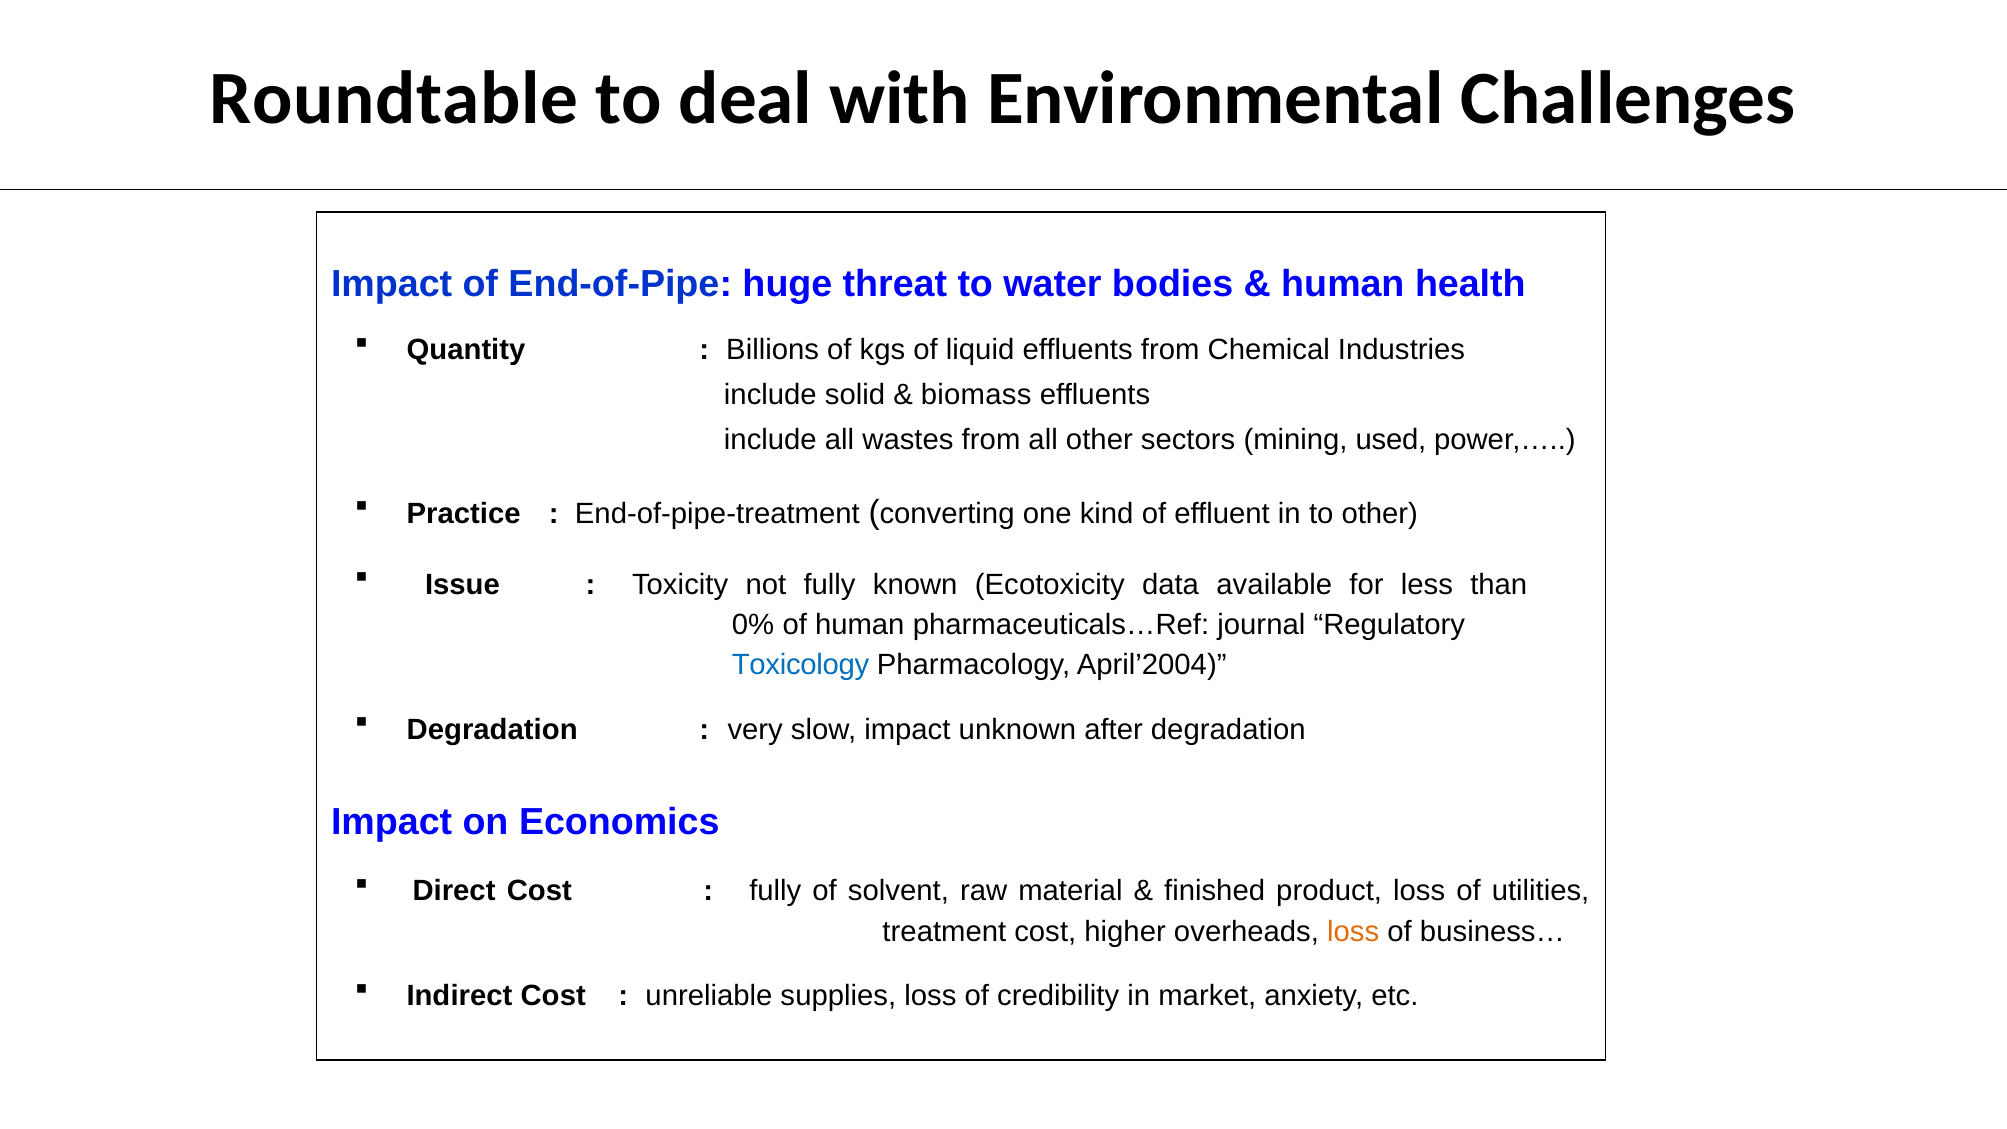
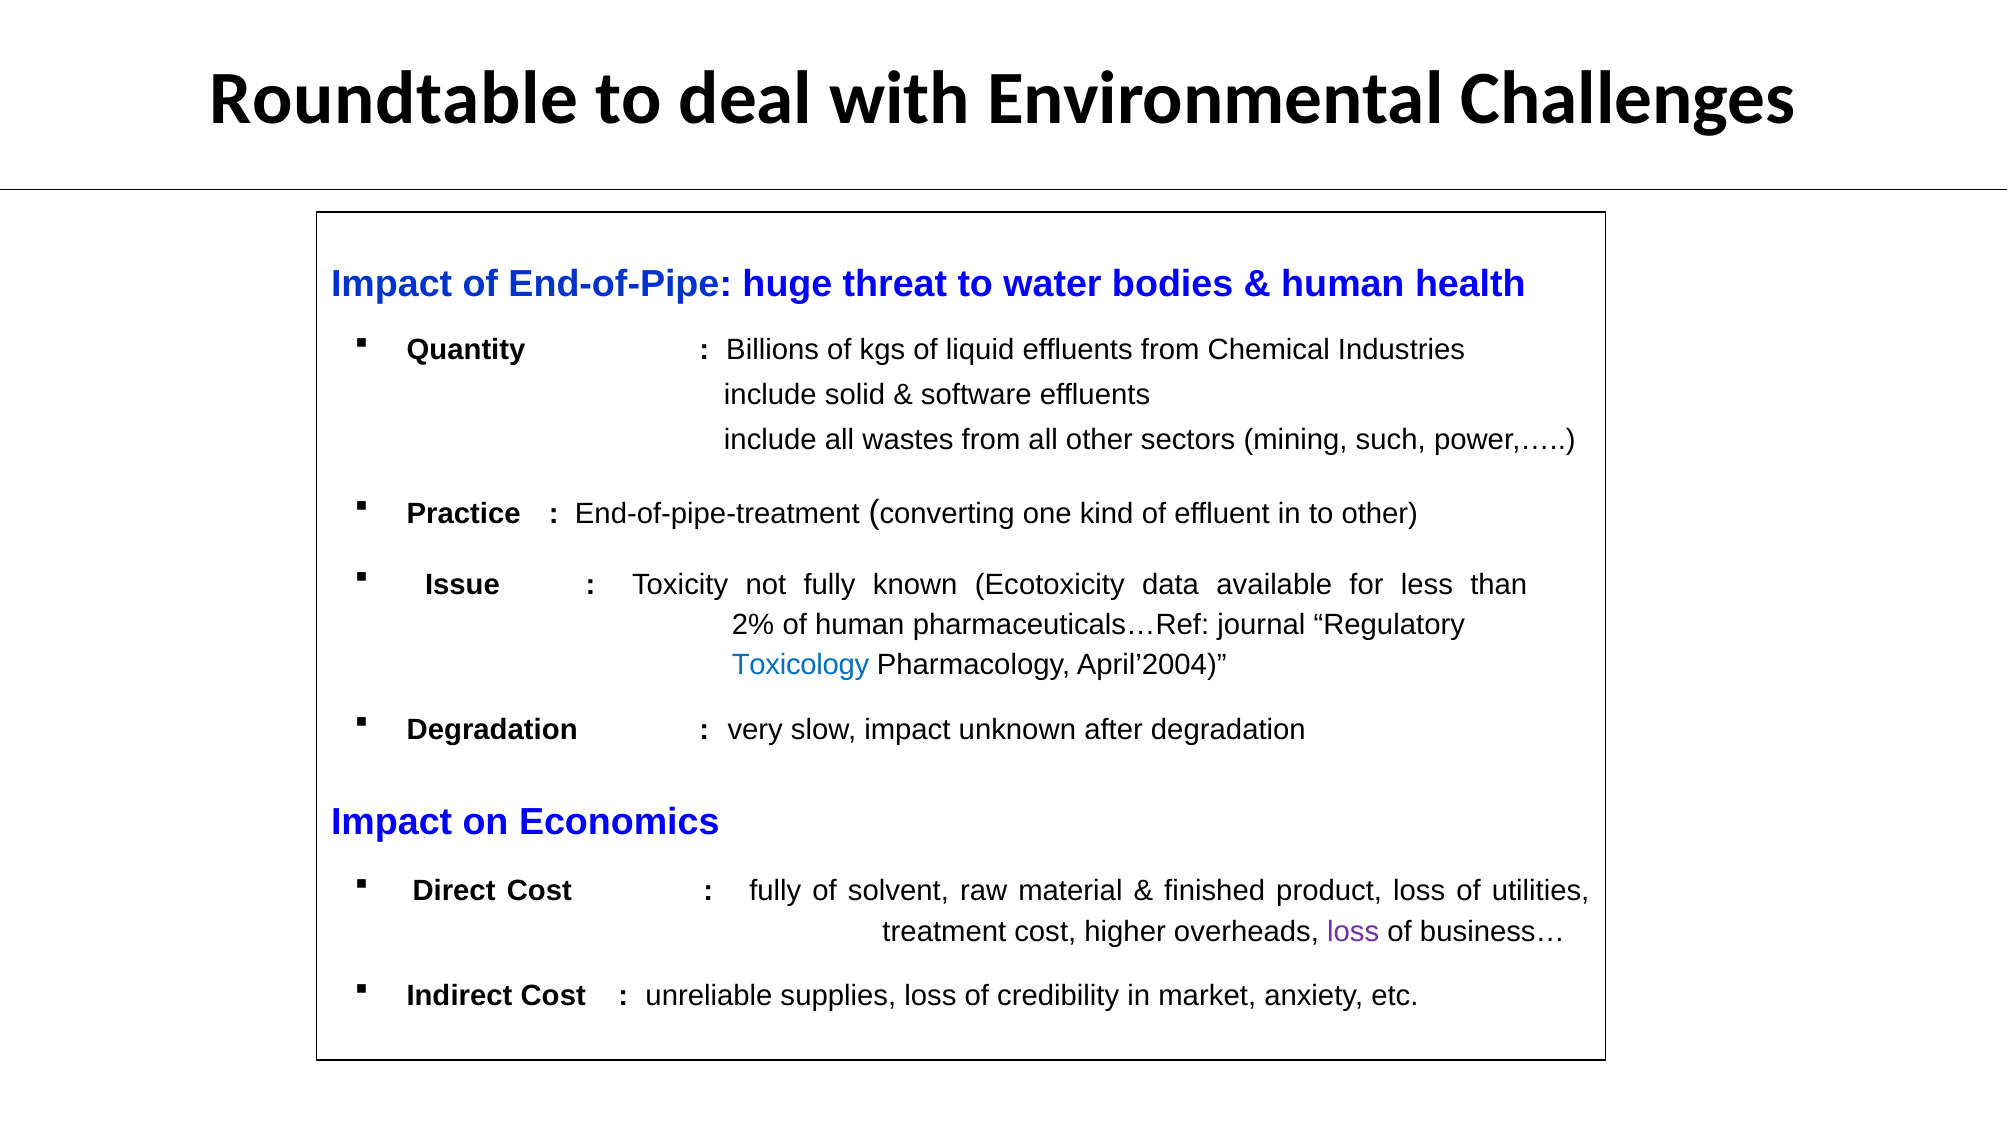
biomass: biomass -> software
used: used -> such
0%: 0% -> 2%
loss at (1353, 932) colour: orange -> purple
